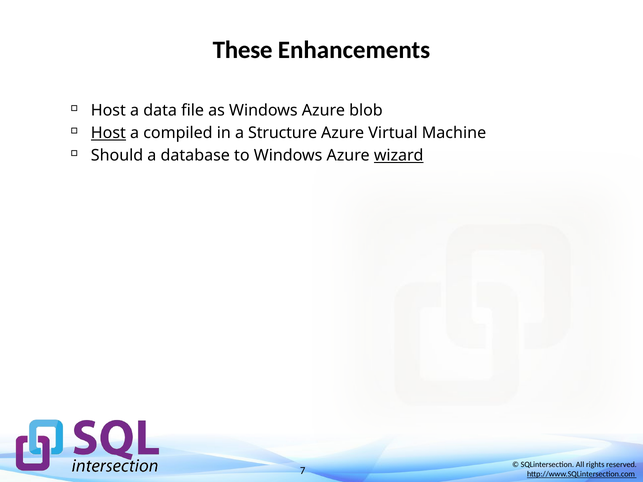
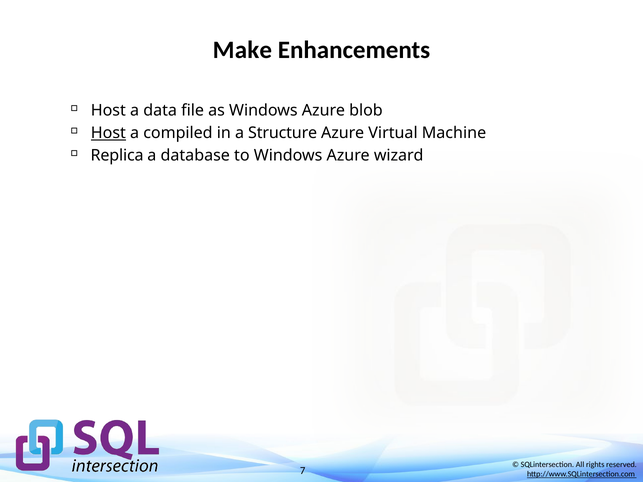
These: These -> Make
Should: Should -> Replica
wizard underline: present -> none
